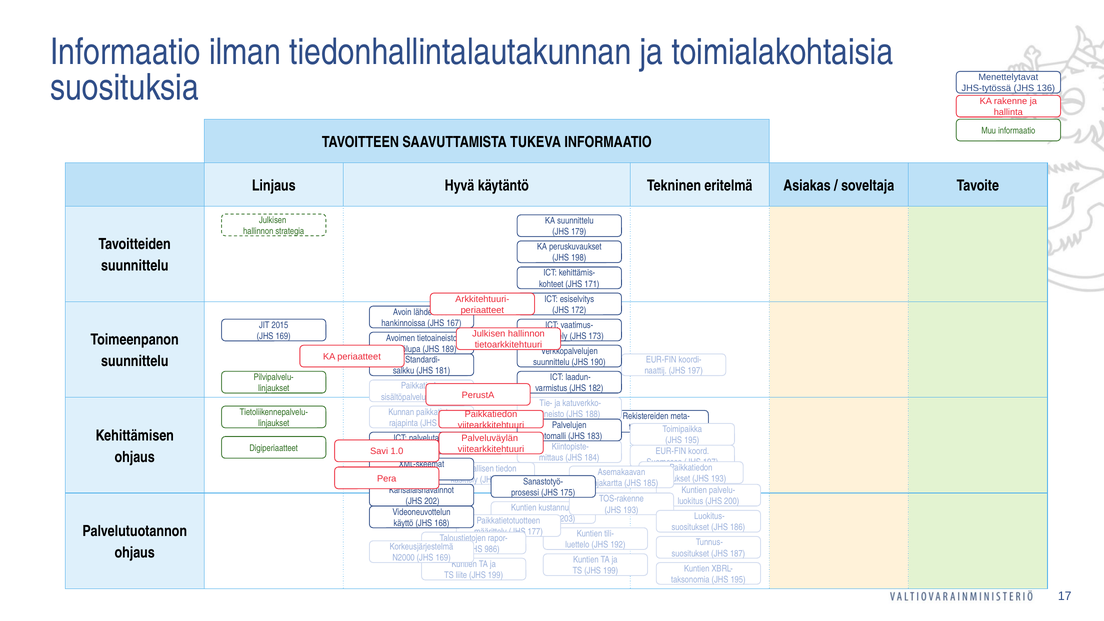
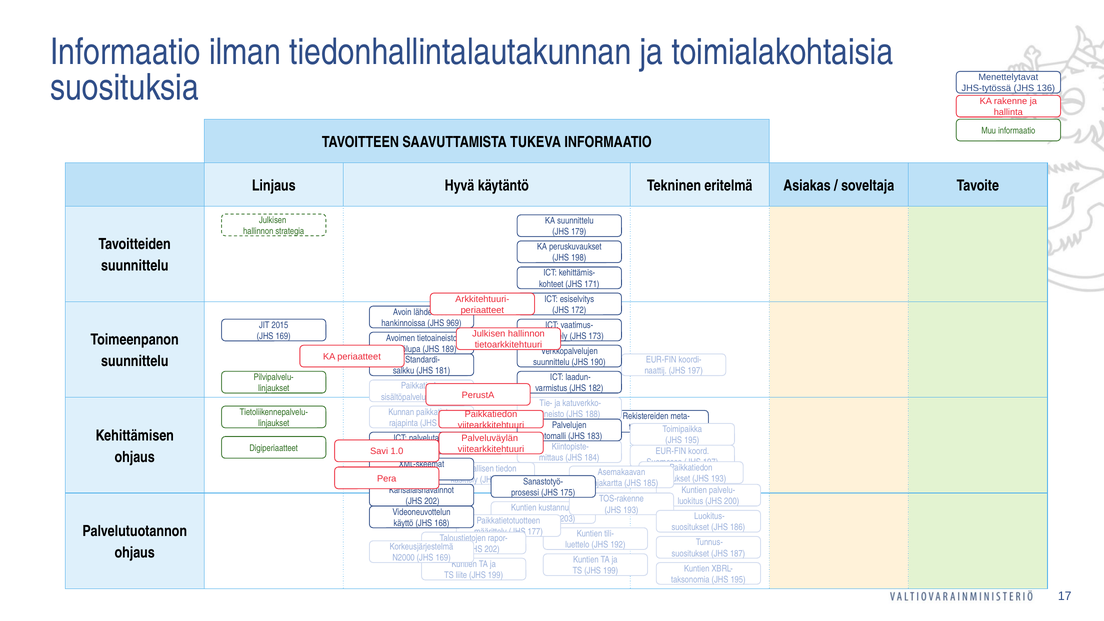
167: 167 -> 969
986 at (492, 549): 986 -> 202
